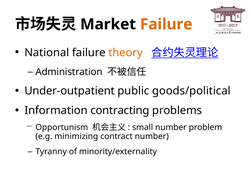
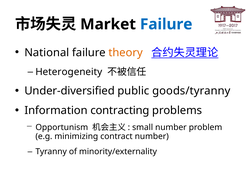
Failure at (166, 24) colour: orange -> blue
Administration: Administration -> Heterogeneity
Under-outpatient: Under-outpatient -> Under-diversified
goods/political: goods/political -> goods/tyranny
